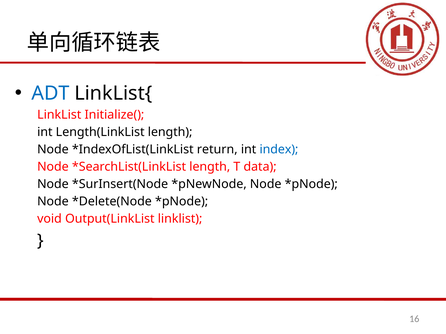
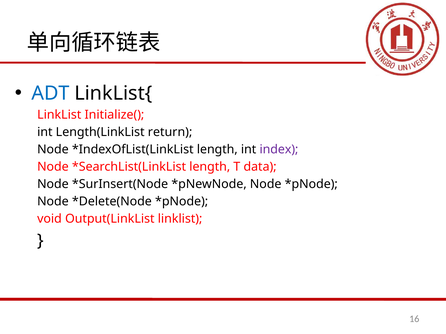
Length(LinkList length: length -> return
return at (217, 150): return -> length
index colour: blue -> purple
